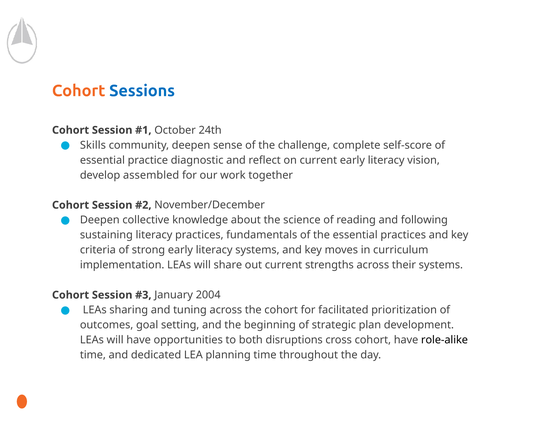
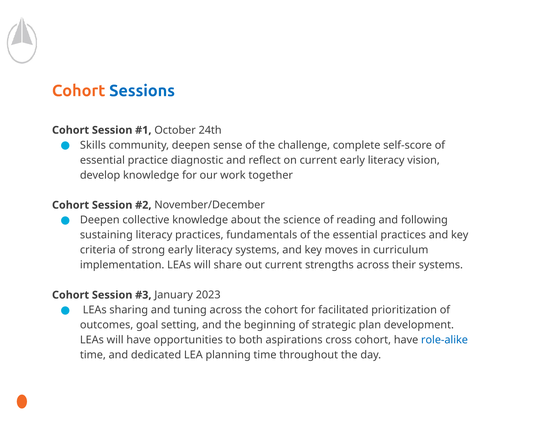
develop assembled: assembled -> knowledge
2004: 2004 -> 2023
disruptions: disruptions -> aspirations
role-alike colour: black -> blue
